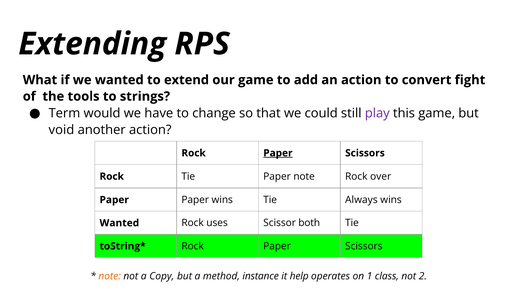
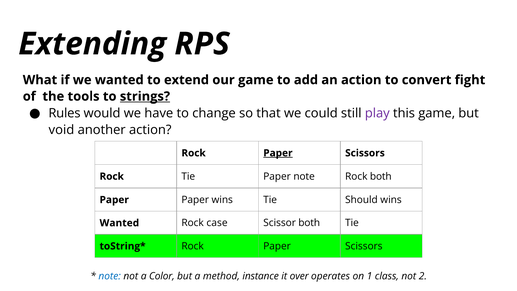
strings underline: none -> present
Term: Term -> Rules
Rock over: over -> both
Always: Always -> Should
uses: uses -> case
note at (110, 276) colour: orange -> blue
Copy: Copy -> Color
help: help -> over
